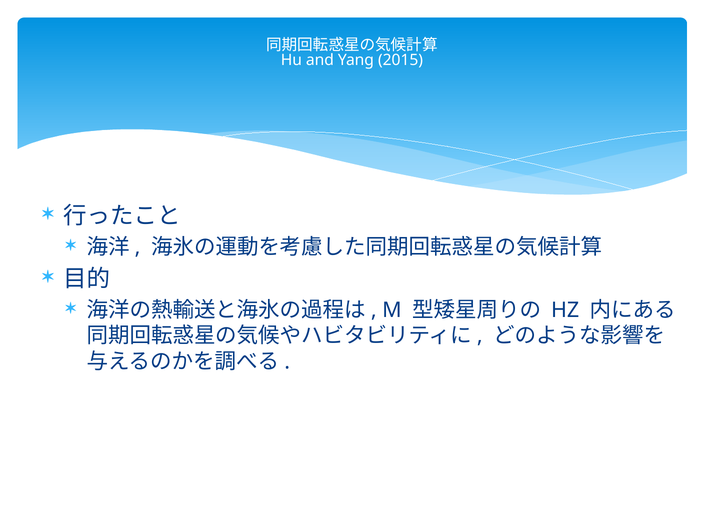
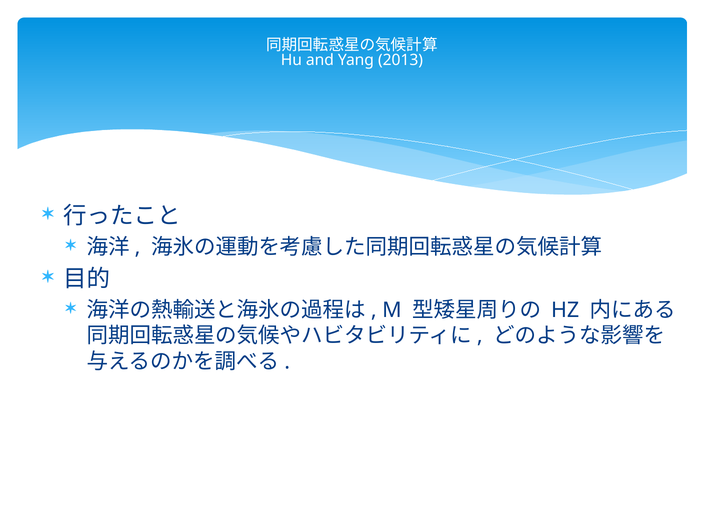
2015: 2015 -> 2013
